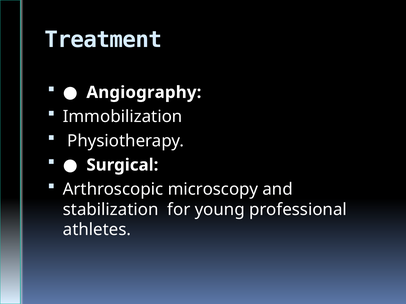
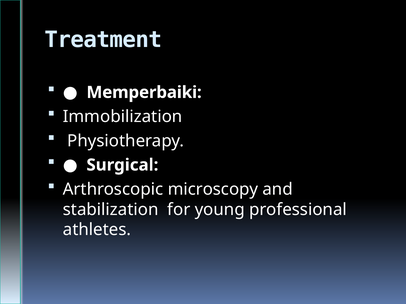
Angiography: Angiography -> Memperbaiki
